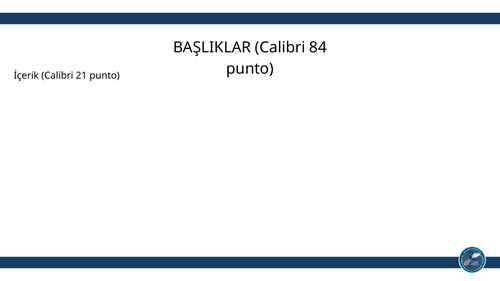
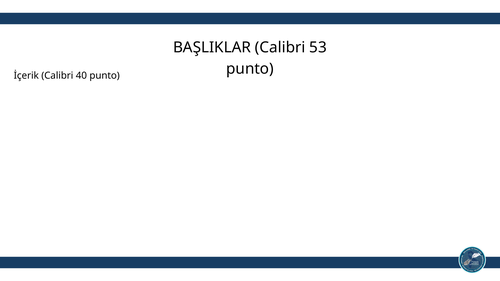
84: 84 -> 53
21: 21 -> 40
